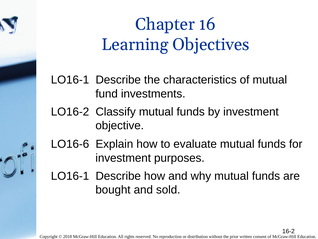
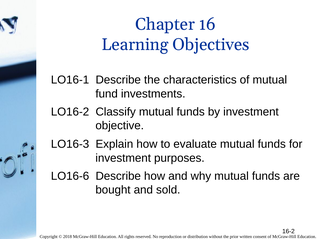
LO16-6: LO16-6 -> LO16-3
LO16-1 at (70, 176): LO16-1 -> LO16-6
